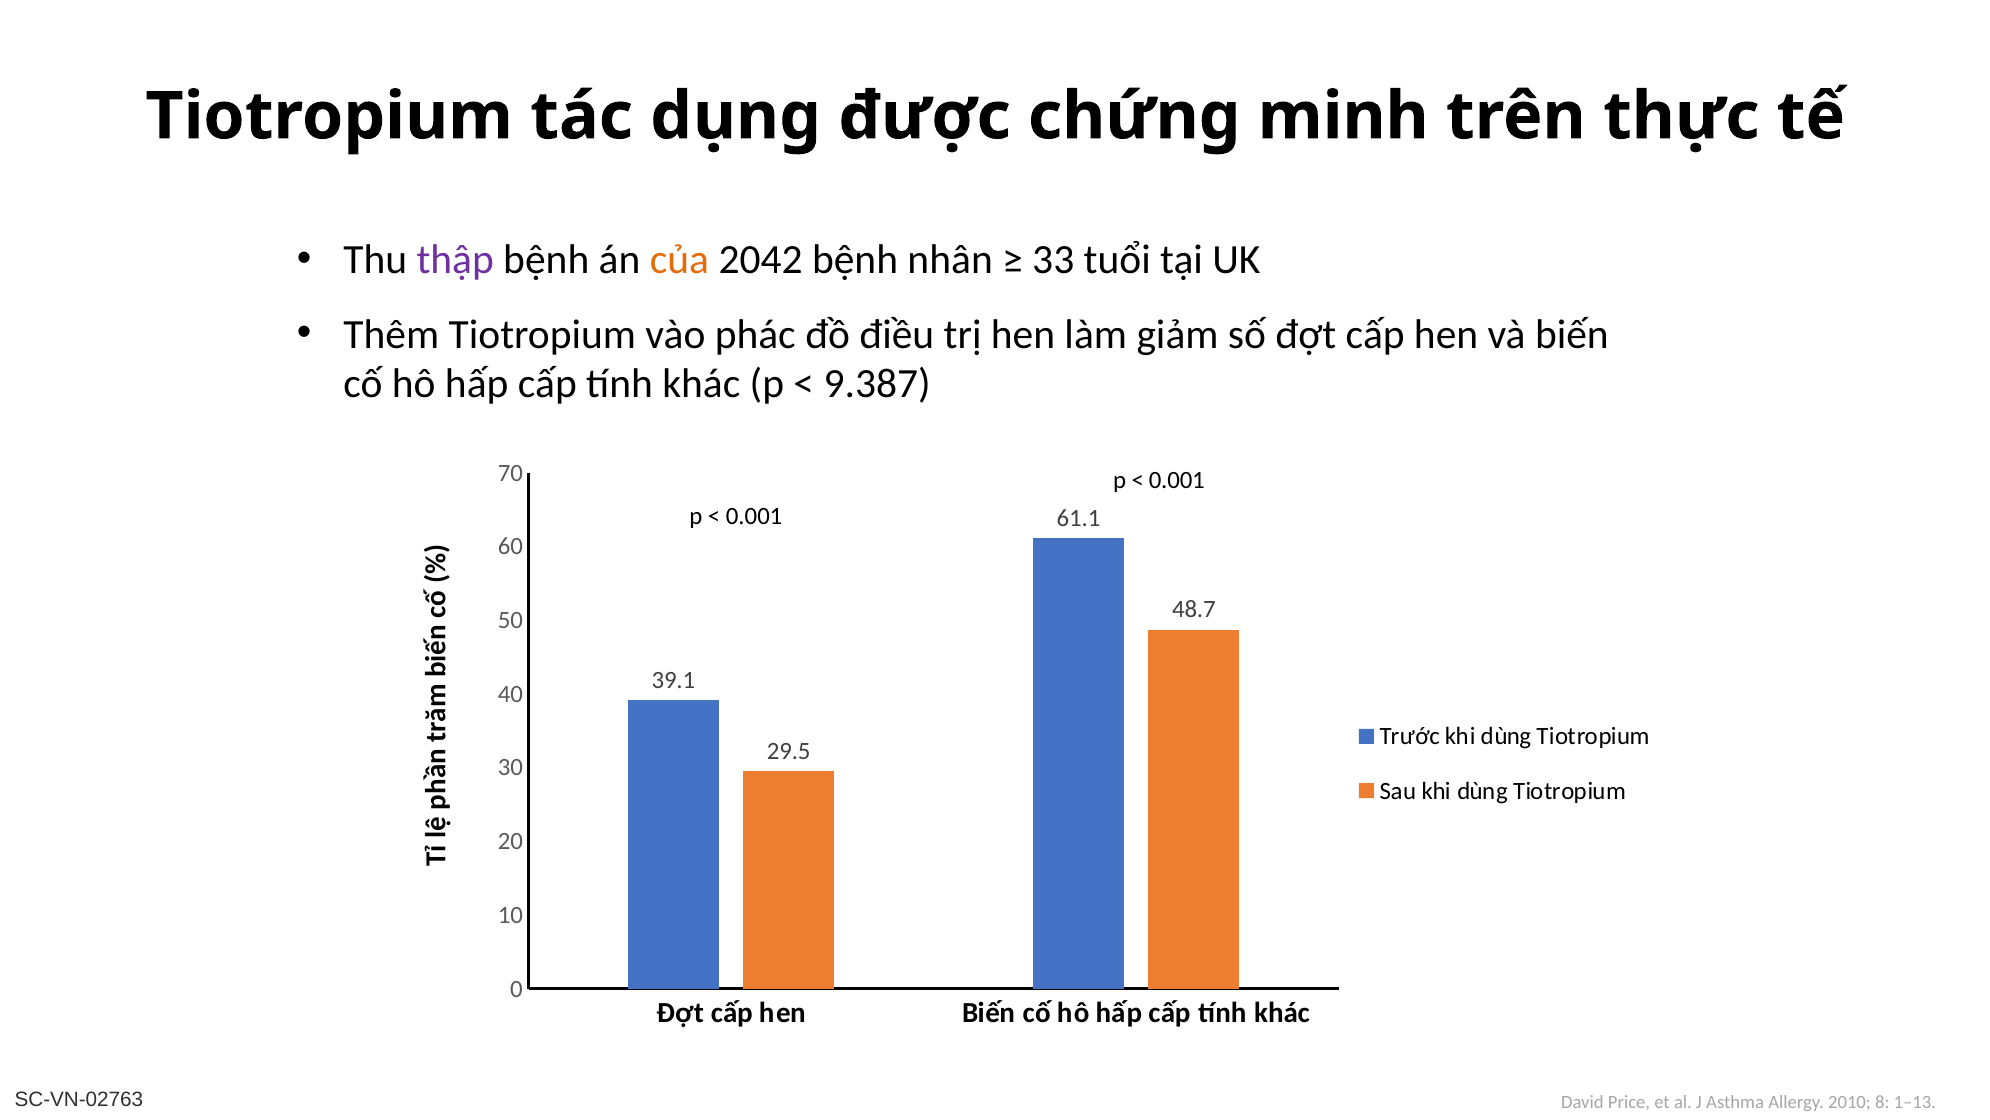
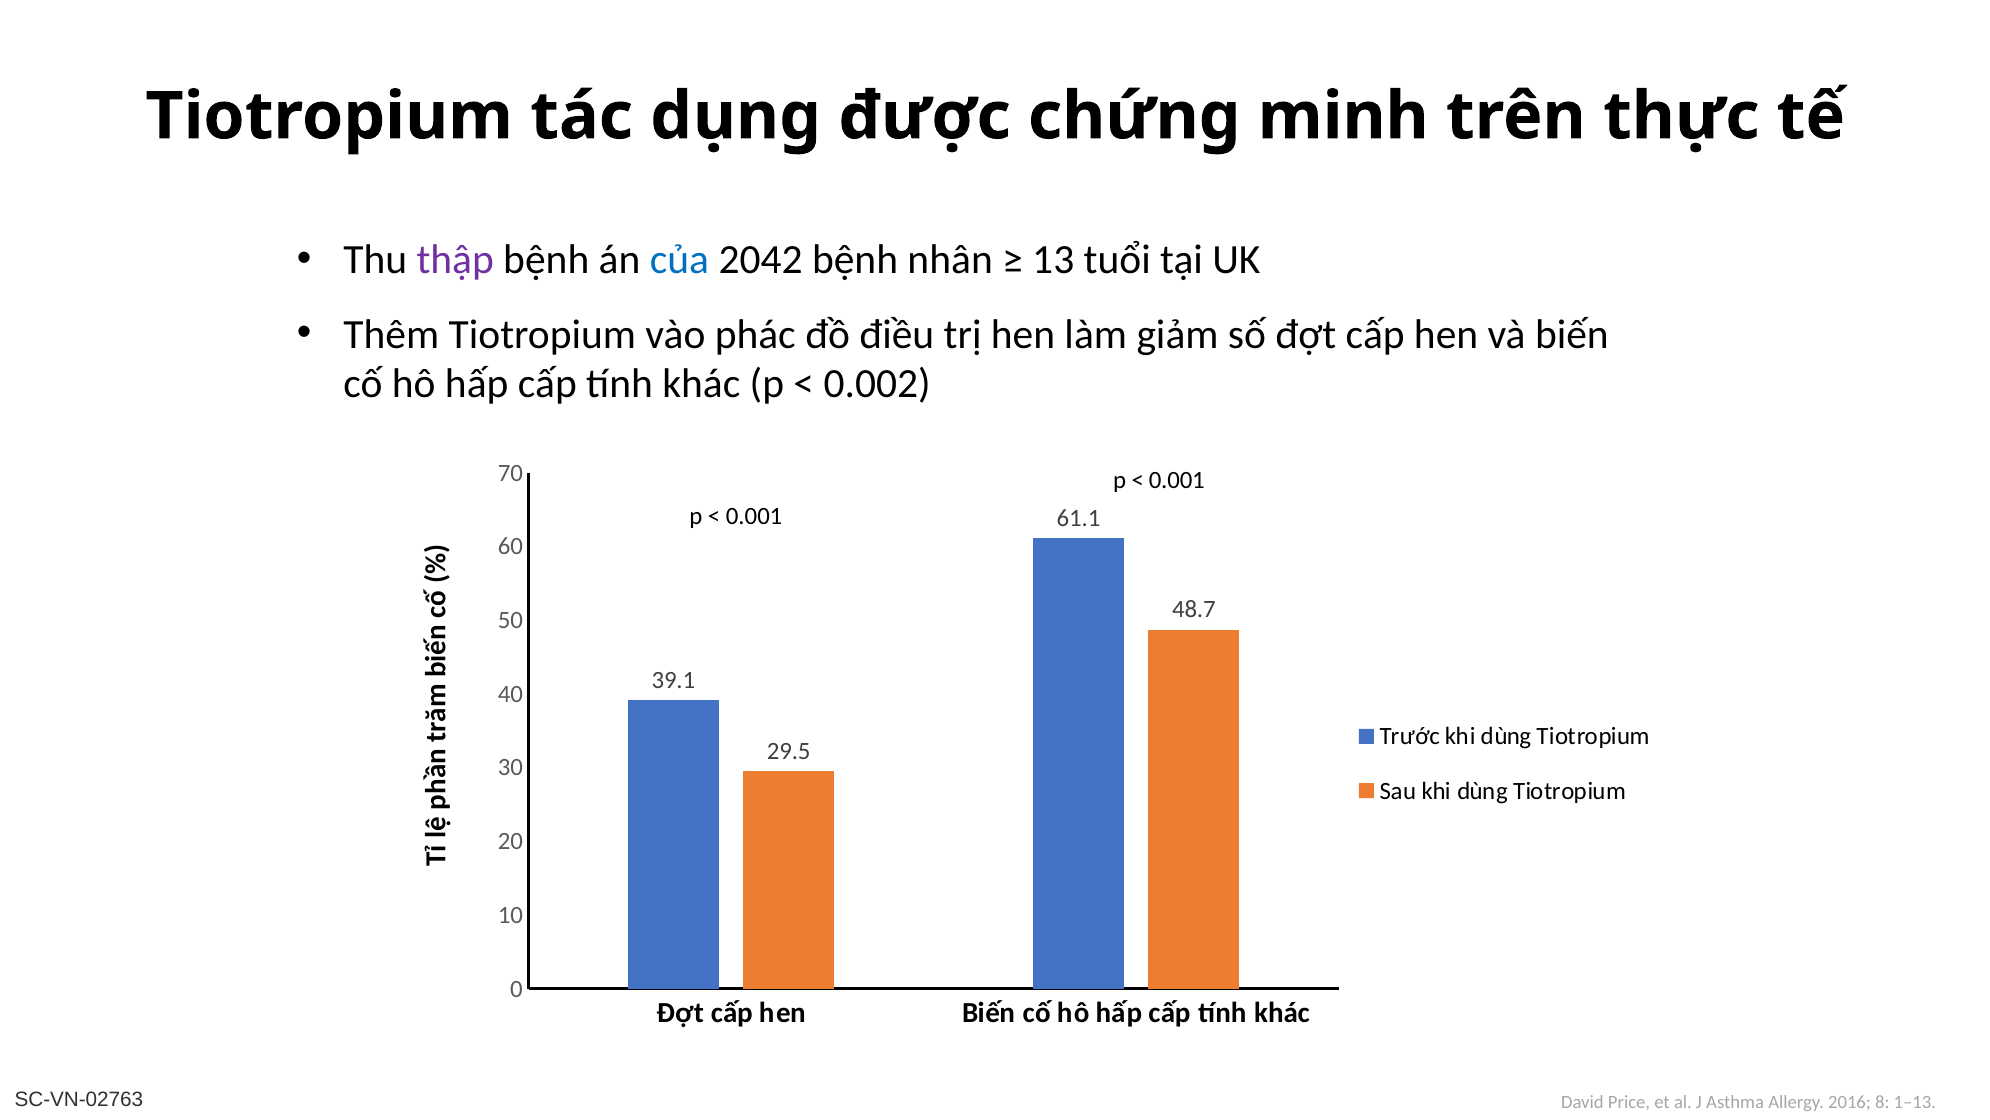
của colour: orange -> blue
33: 33 -> 13
9.387: 9.387 -> 0.002
2010: 2010 -> 2016
